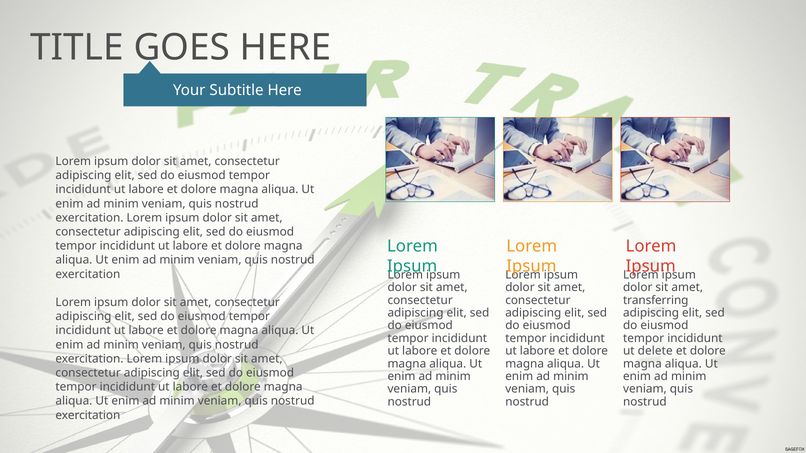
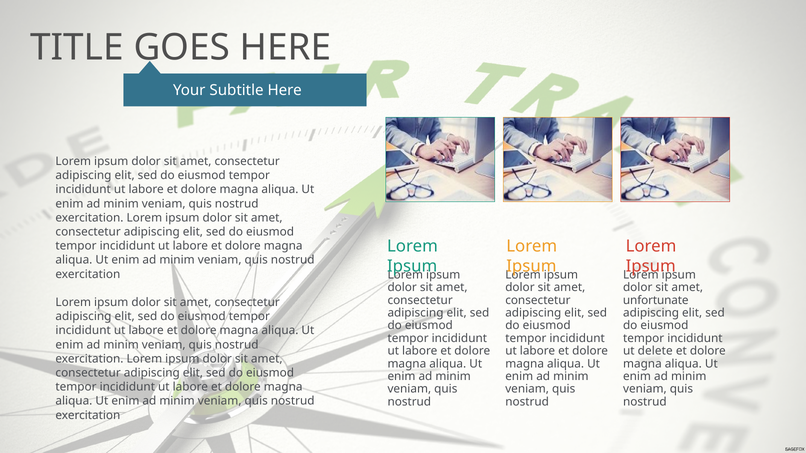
transferring: transferring -> unfortunate
